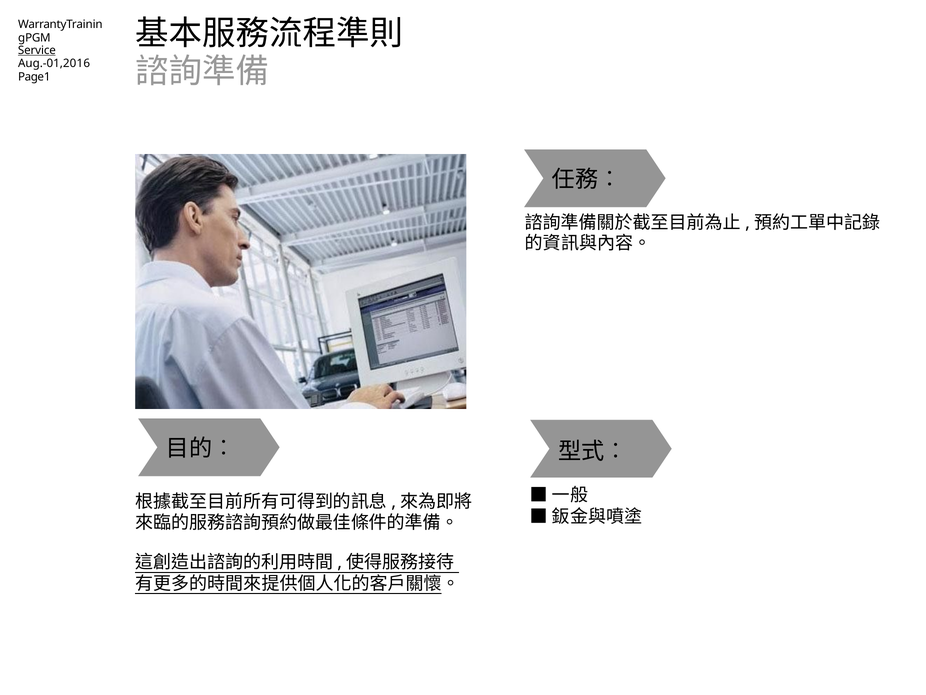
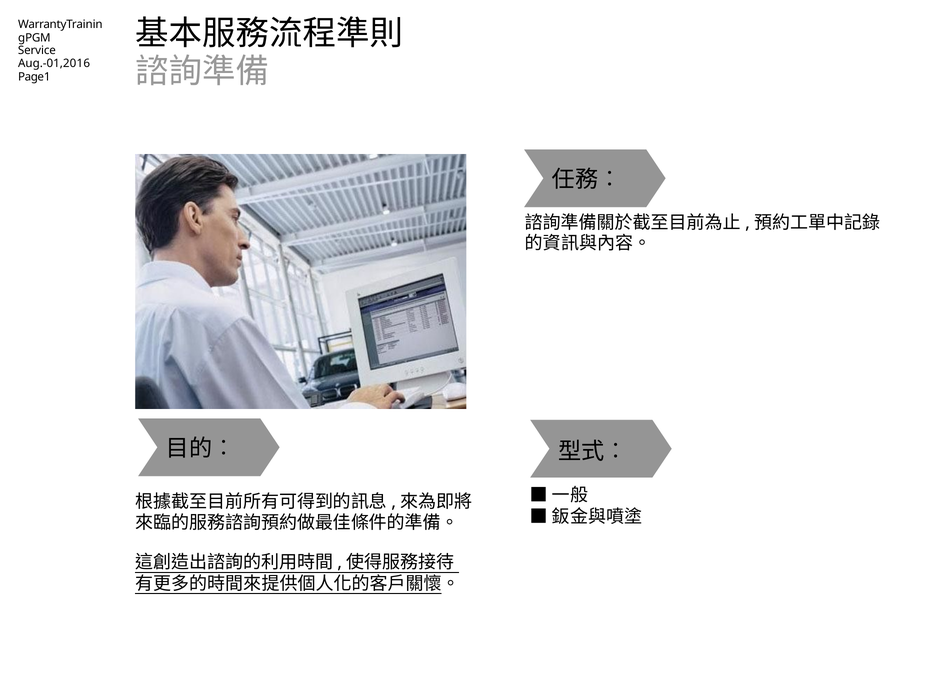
Service underline: present -> none
